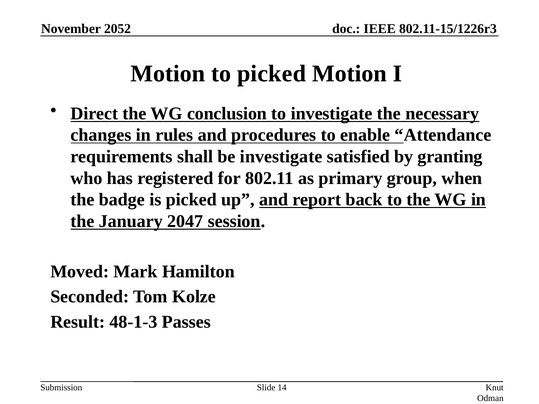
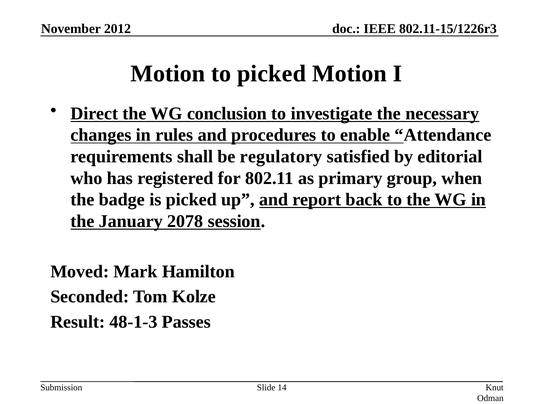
2052: 2052 -> 2012
be investigate: investigate -> regulatory
granting: granting -> editorial
2047: 2047 -> 2078
